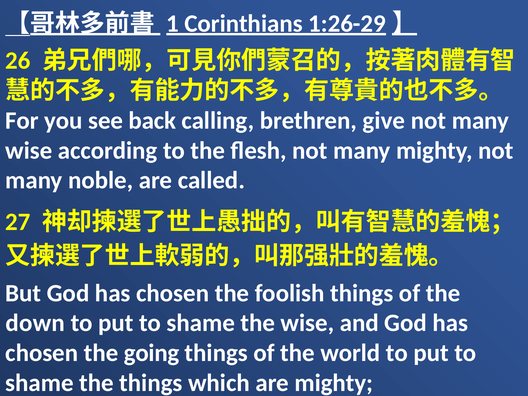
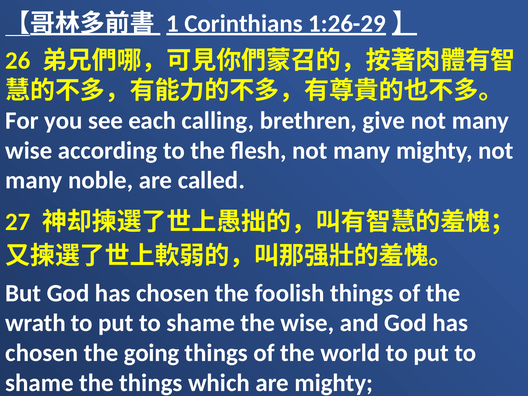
back: back -> each
down: down -> wrath
